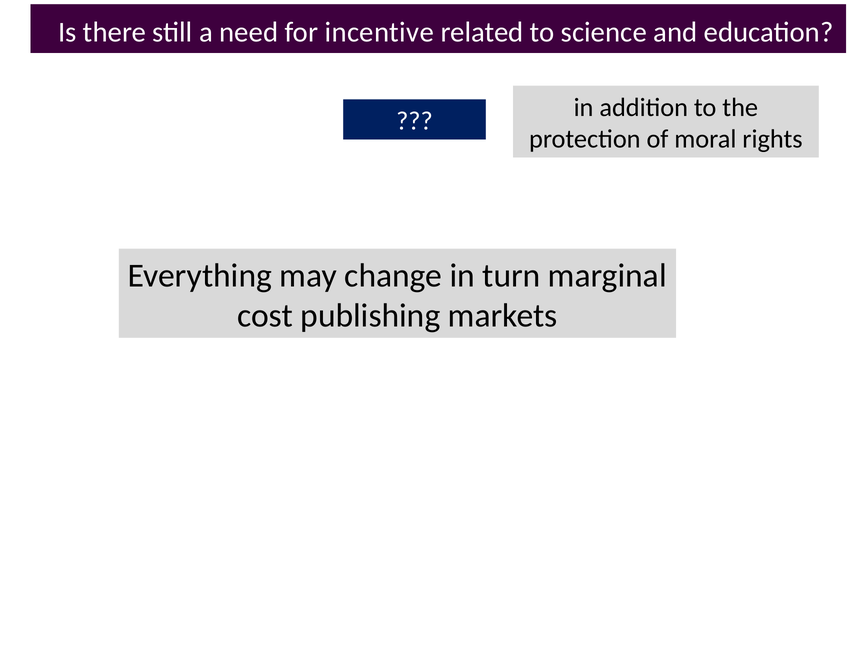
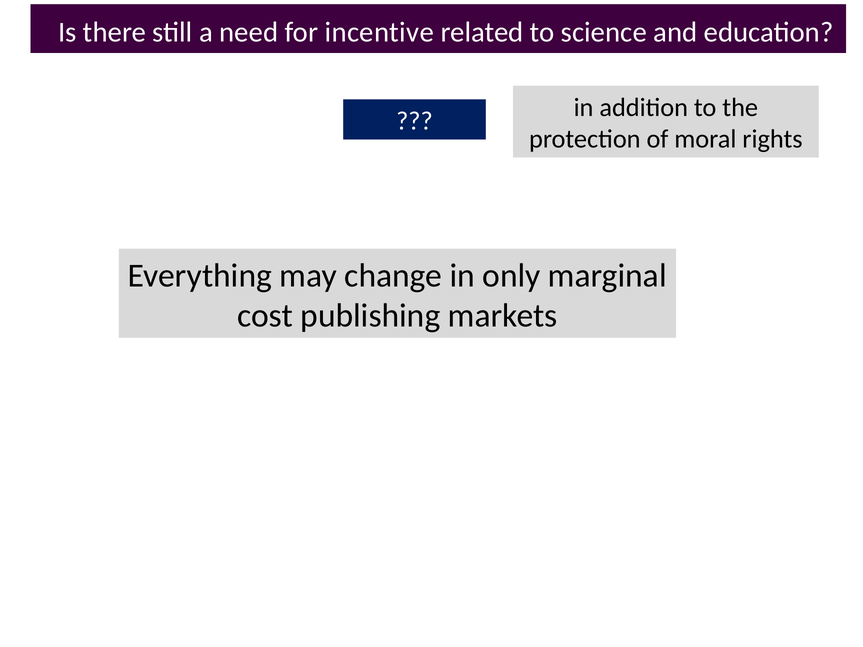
turn: turn -> only
